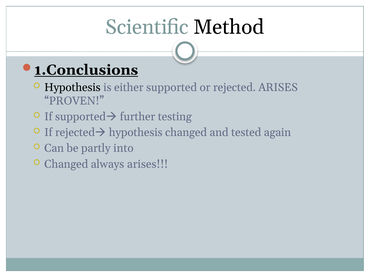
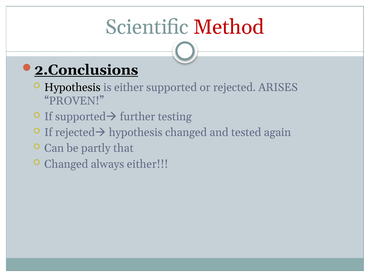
Method colour: black -> red
1.Conclusions: 1.Conclusions -> 2.Conclusions
into: into -> that
always arises: arises -> either
